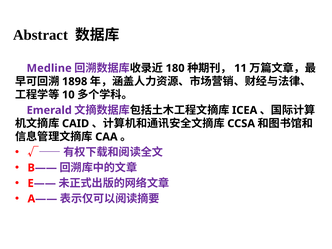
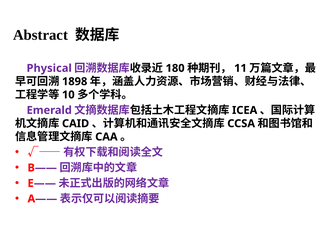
Medline: Medline -> Physical
